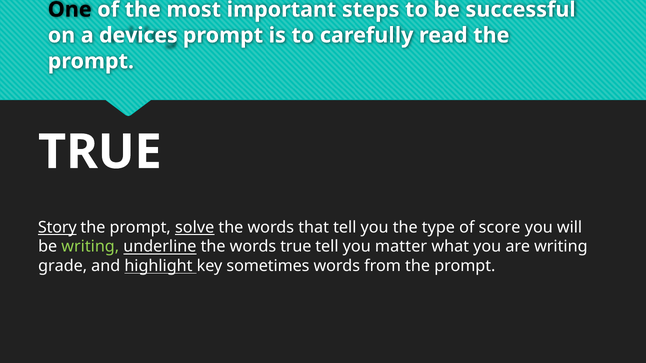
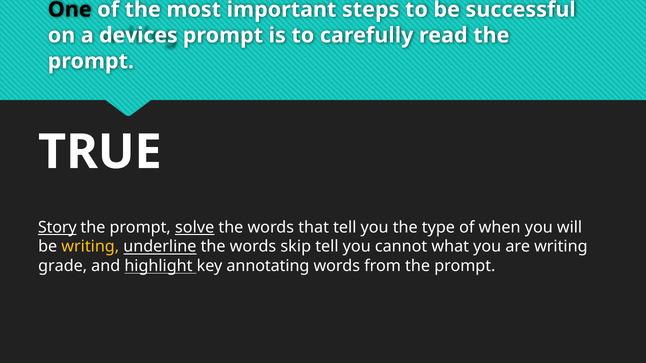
score: score -> when
writing at (90, 247) colour: light green -> yellow
words true: true -> skip
matter: matter -> cannot
sometimes: sometimes -> annotating
